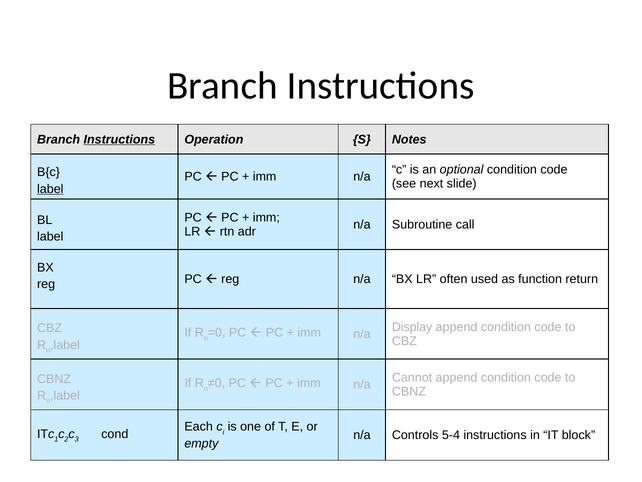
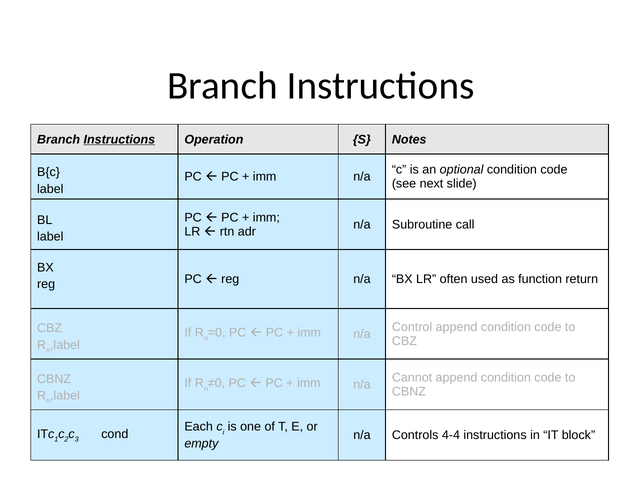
label at (50, 189) underline: present -> none
Display: Display -> Control
5-4: 5-4 -> 4-4
